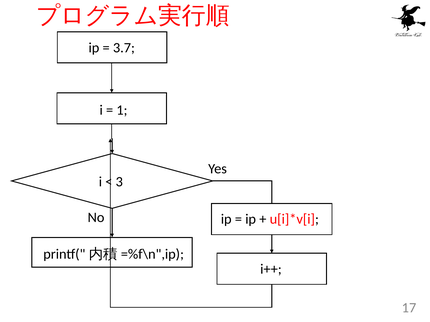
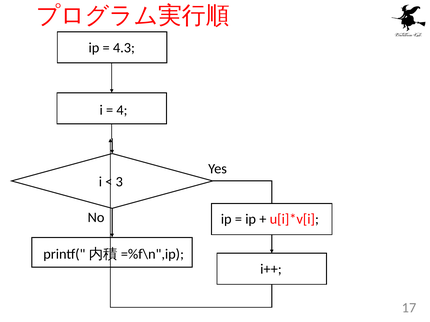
3.7: 3.7 -> 4.3
1: 1 -> 4
